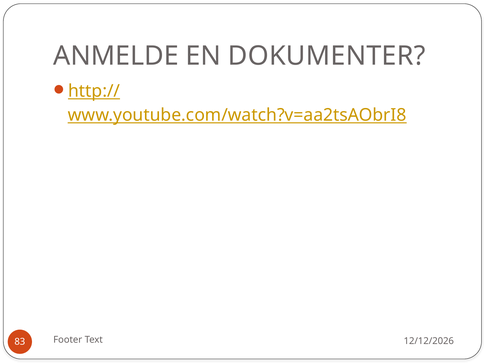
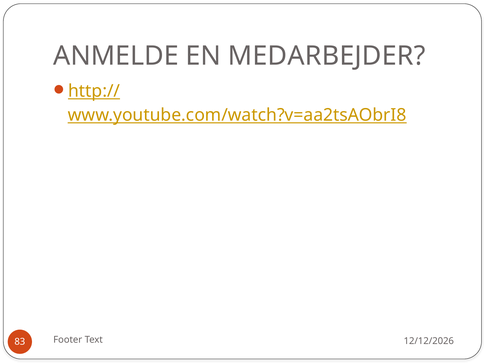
DOKUMENTER: DOKUMENTER -> MEDARBEJDER
